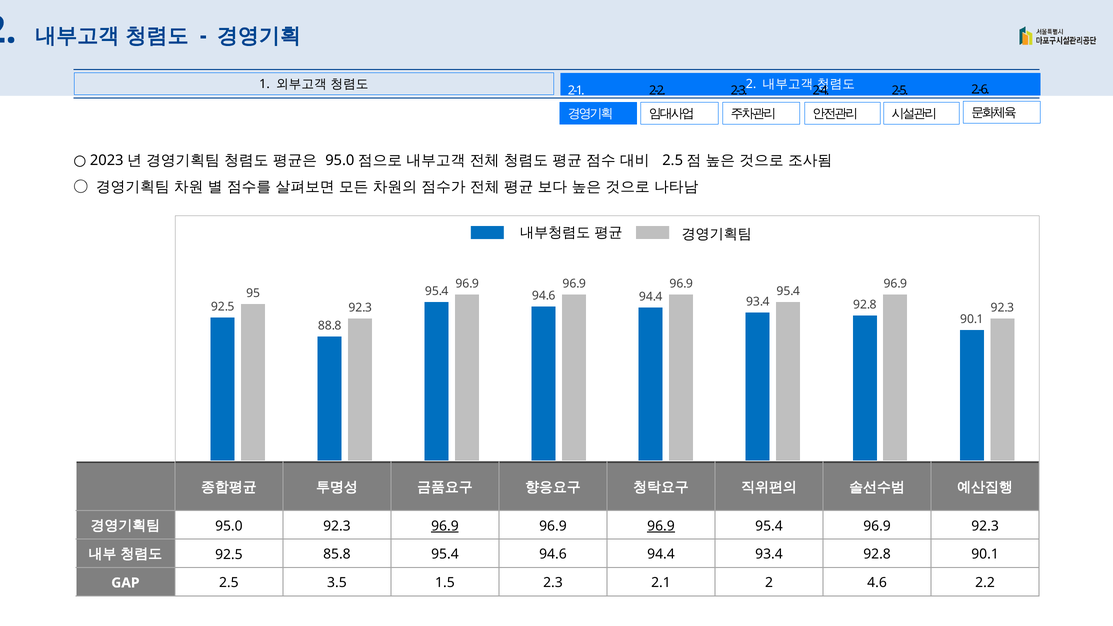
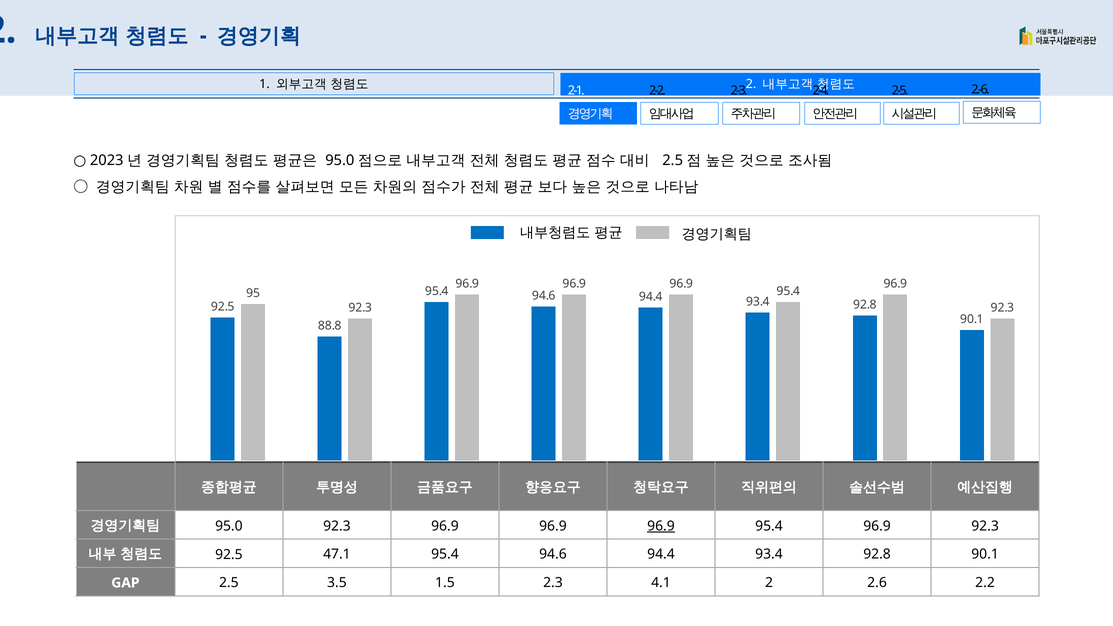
96.9 at (445, 526) underline: present -> none
85.8: 85.8 -> 47.1
2.1: 2.1 -> 4.1
4.6: 4.6 -> 2.6
